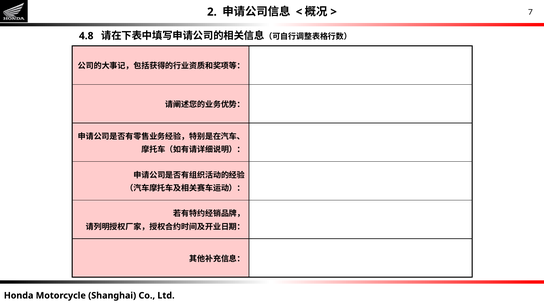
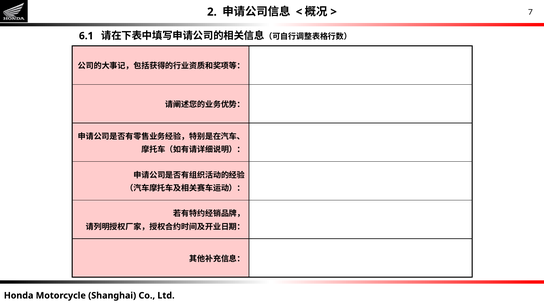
4.8: 4.8 -> 6.1
